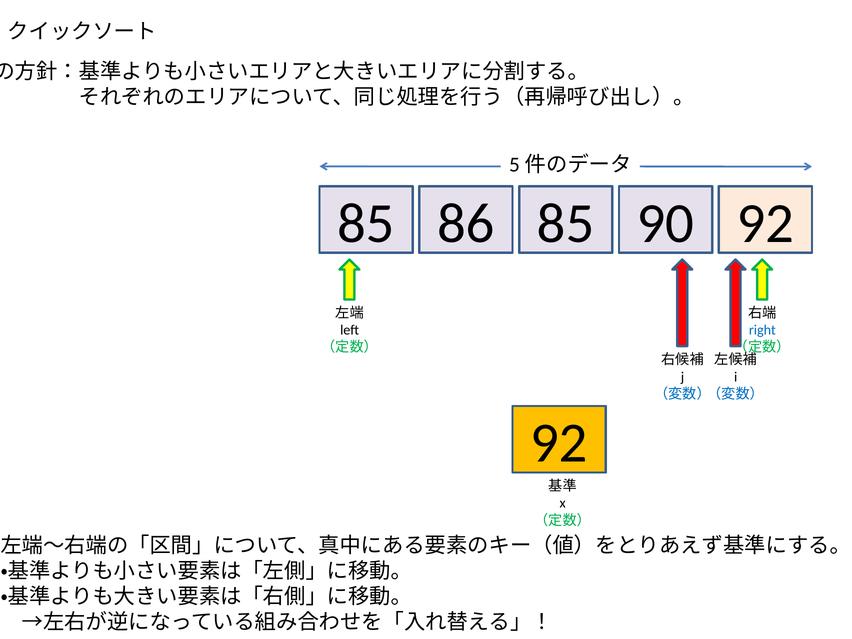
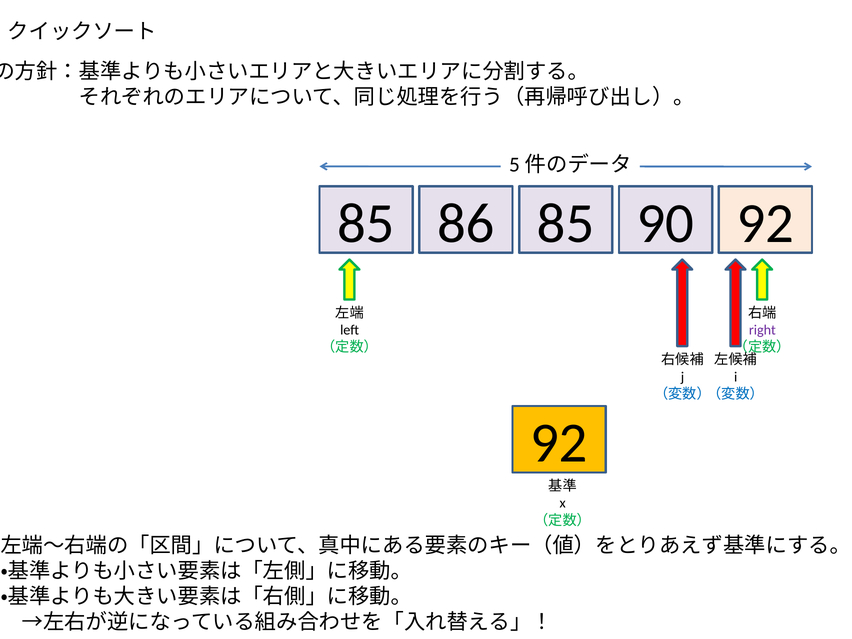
right colour: blue -> purple
